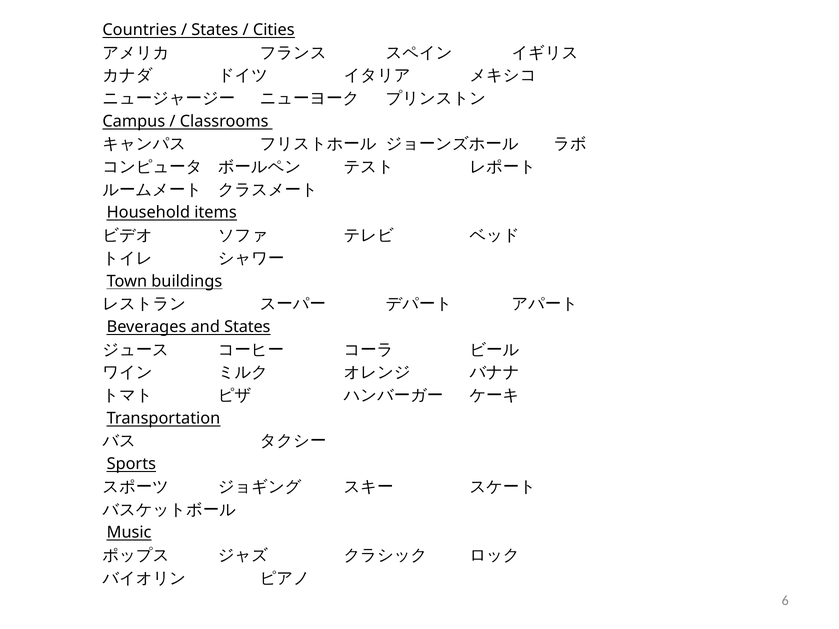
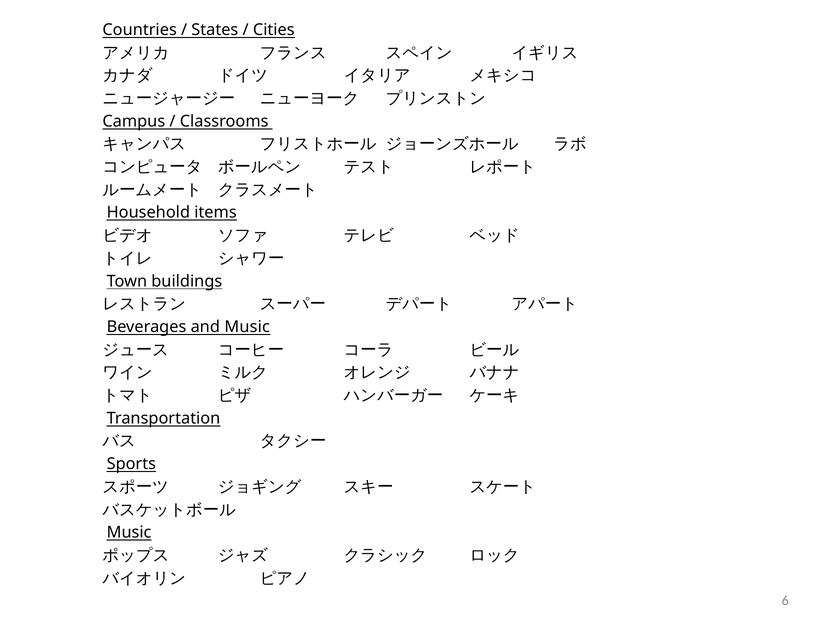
and States: States -> Music
